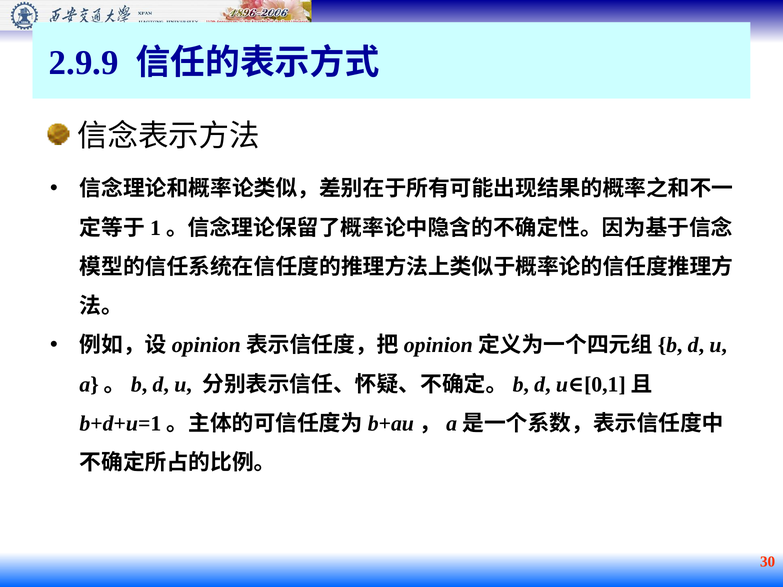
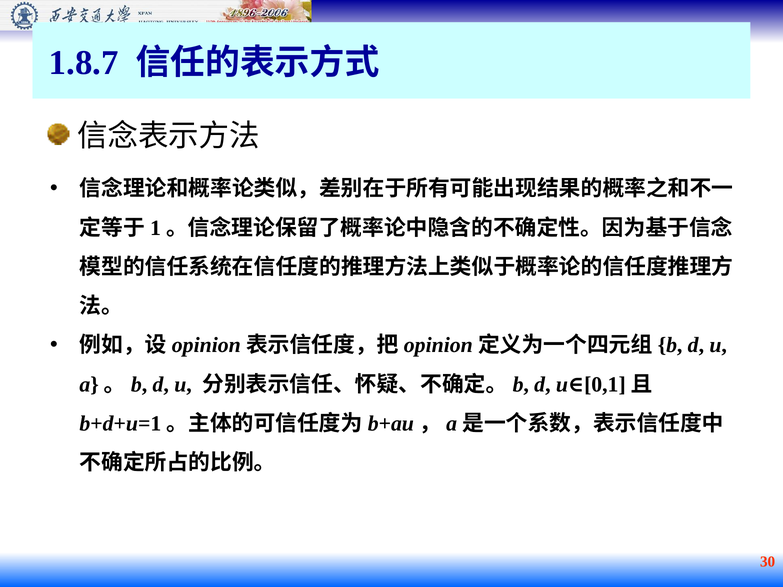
2.9.9: 2.9.9 -> 1.8.7
